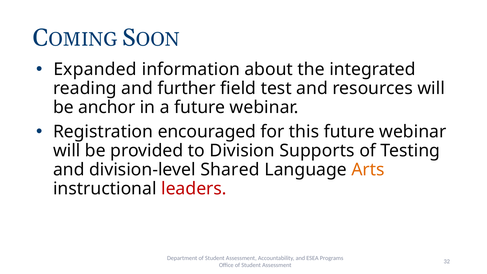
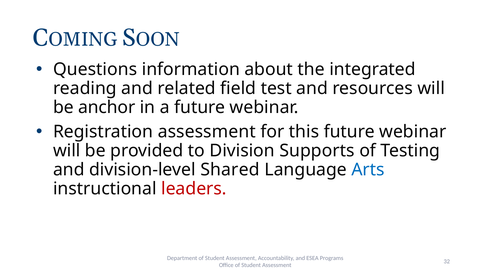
Expanded: Expanded -> Questions
further: further -> related
Registration encouraged: encouraged -> assessment
Arts colour: orange -> blue
